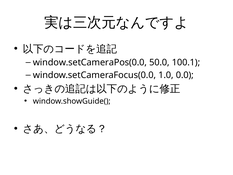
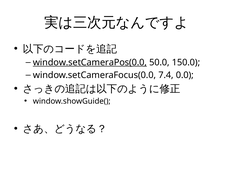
window.setCameraPos(0.0 underline: none -> present
100.1: 100.1 -> 150.0
1.0: 1.0 -> 7.4
